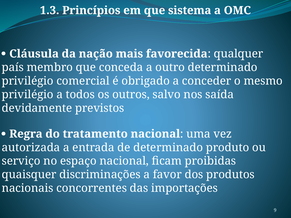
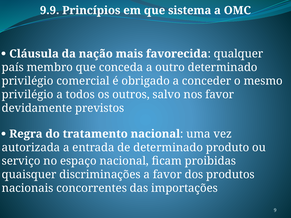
1.3: 1.3 -> 9.9
nos saída: saída -> favor
